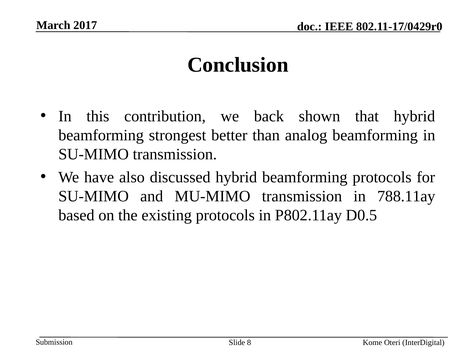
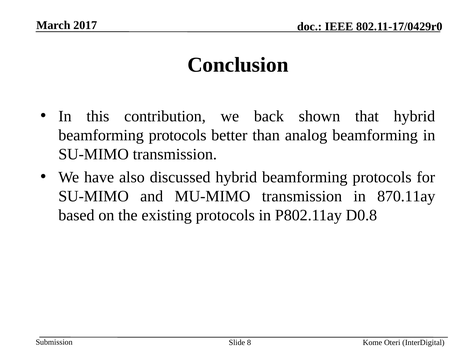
strongest at (178, 135): strongest -> protocols
788.11ay: 788.11ay -> 870.11ay
D0.5: D0.5 -> D0.8
